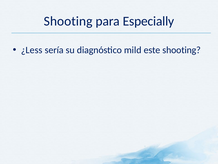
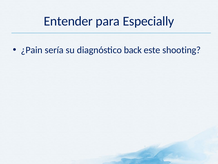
Shooting at (68, 21): Shooting -> Entender
¿Less: ¿Less -> ¿Pain
mild: mild -> back
